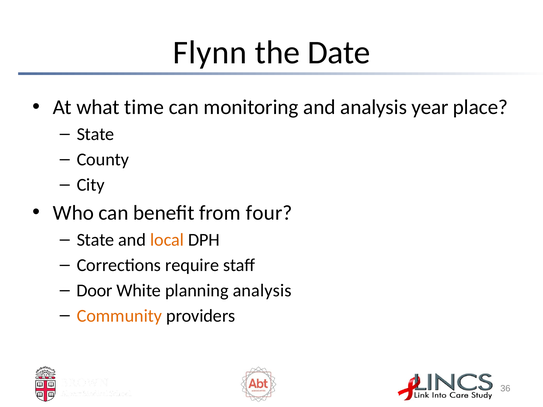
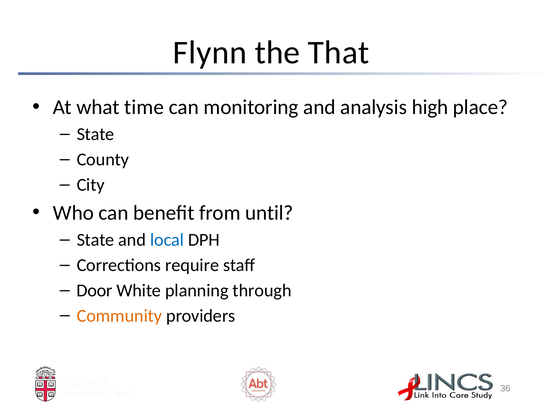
Date: Date -> That
year: year -> high
four: four -> until
local colour: orange -> blue
planning analysis: analysis -> through
